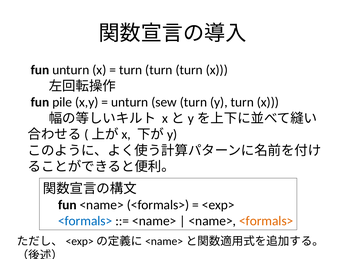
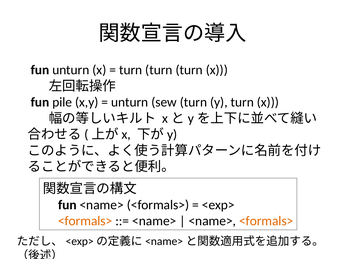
<formals> at (85, 221) colour: blue -> orange
